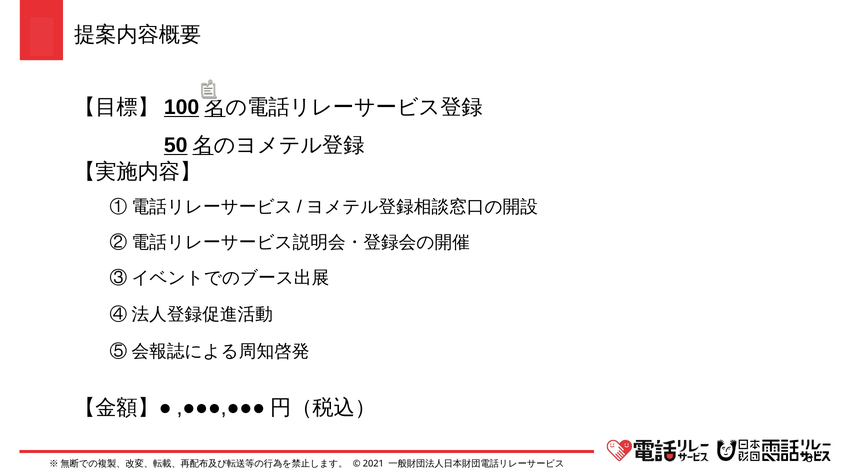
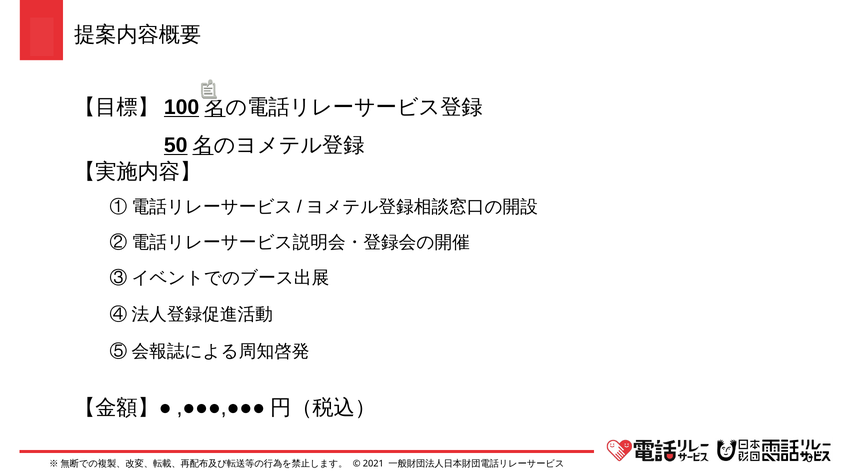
8: 8 -> 0
